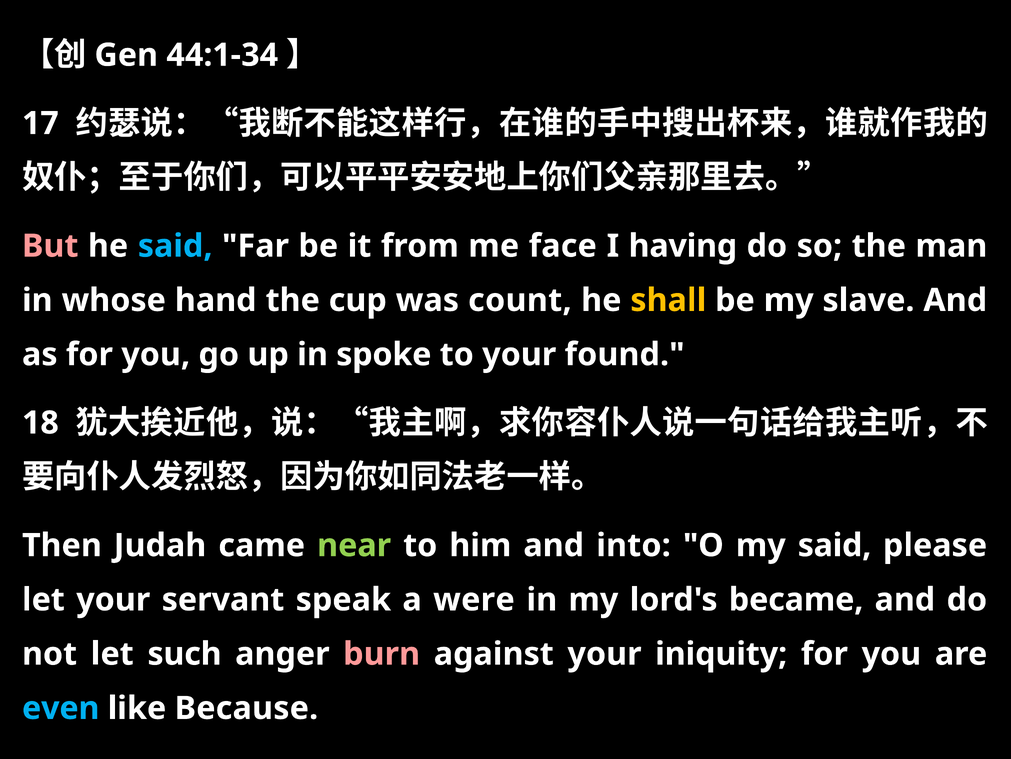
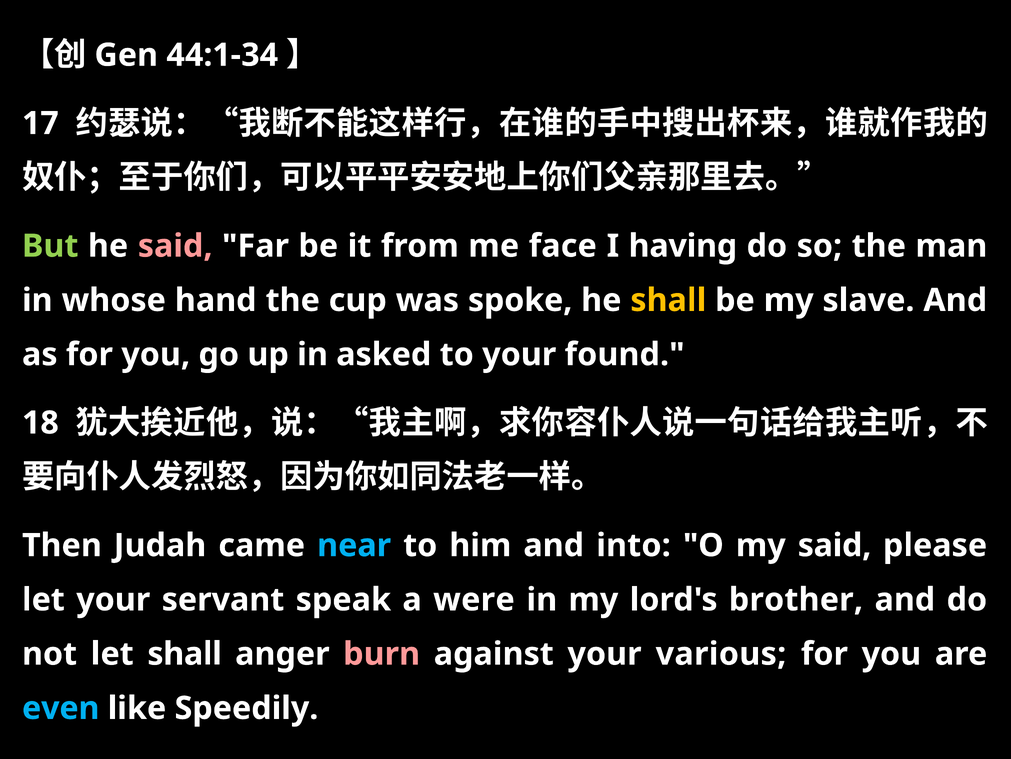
But colour: pink -> light green
said at (175, 246) colour: light blue -> pink
count: count -> spoke
spoke: spoke -> asked
near colour: light green -> light blue
became: became -> brother
let such: such -> shall
iniquity: iniquity -> various
Because: Because -> Speedily
